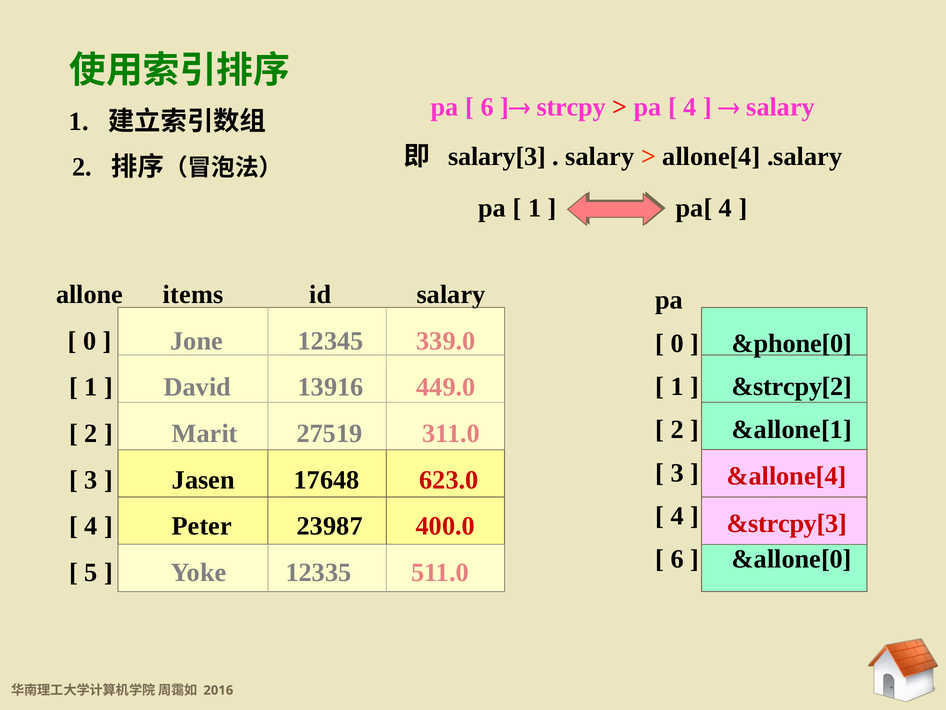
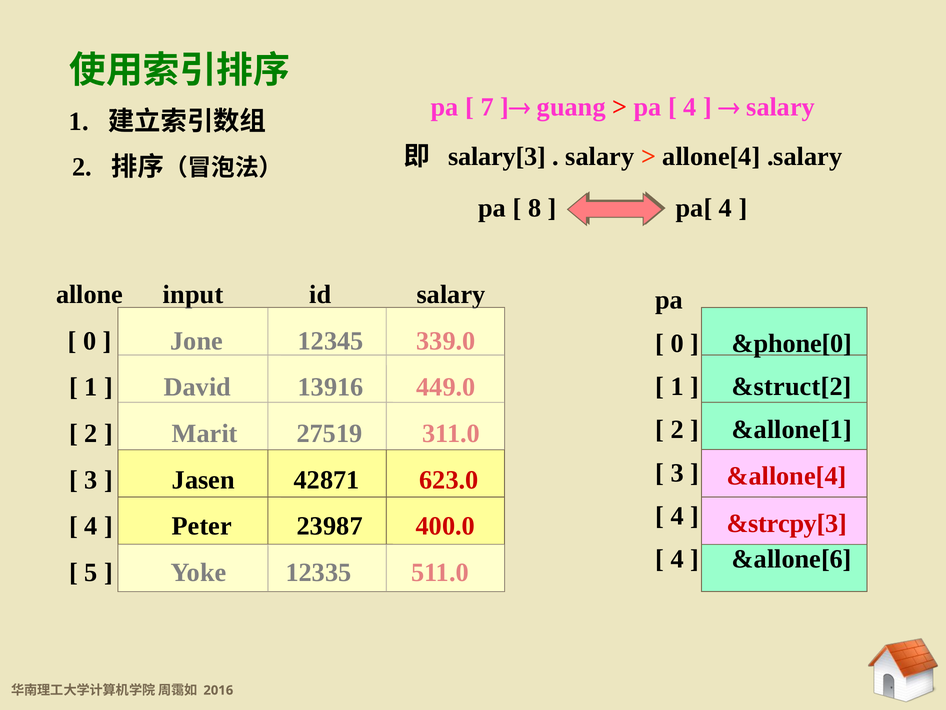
6 at (487, 107): 6 -> 7
strcpy: strcpy -> guang
1 at (535, 208): 1 -> 8
items: items -> input
&strcpy[2: &strcpy[2 -> &struct[2
17648: 17648 -> 42871
6 at (677, 559): 6 -> 4
&allone[0: &allone[0 -> &allone[6
